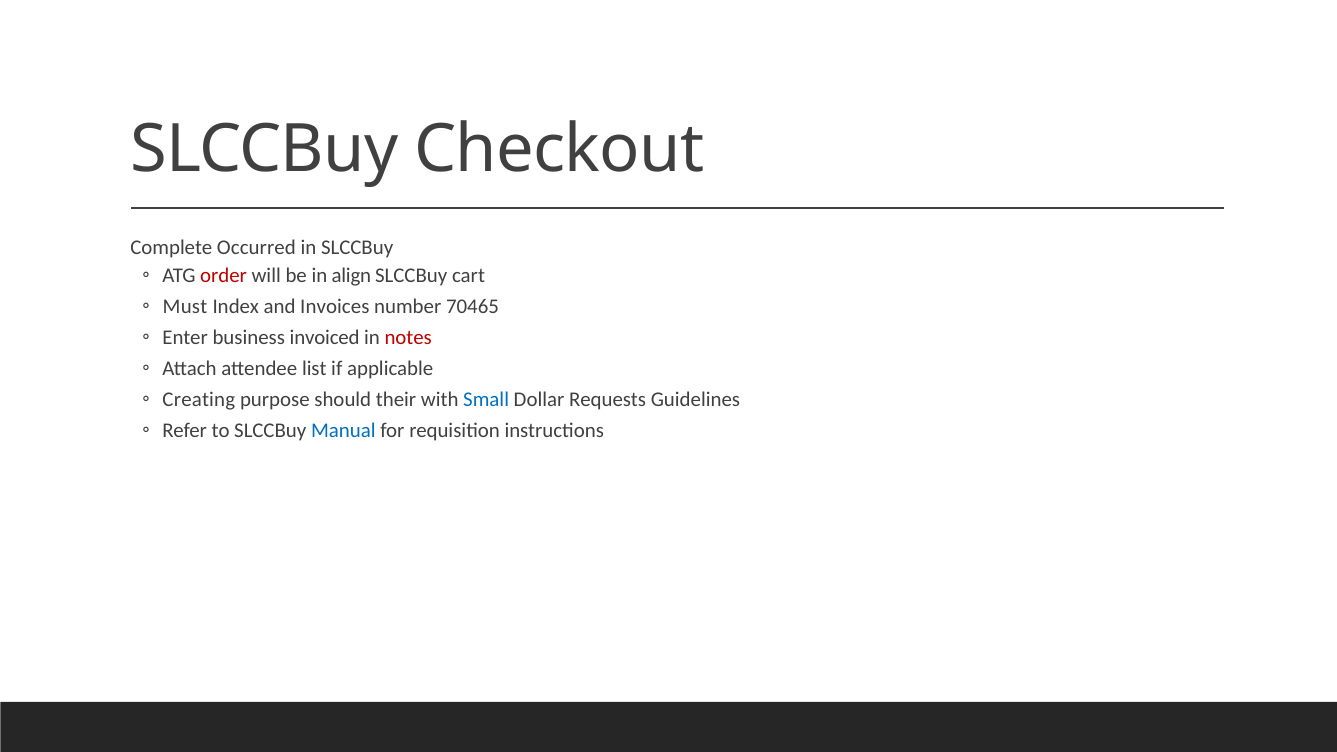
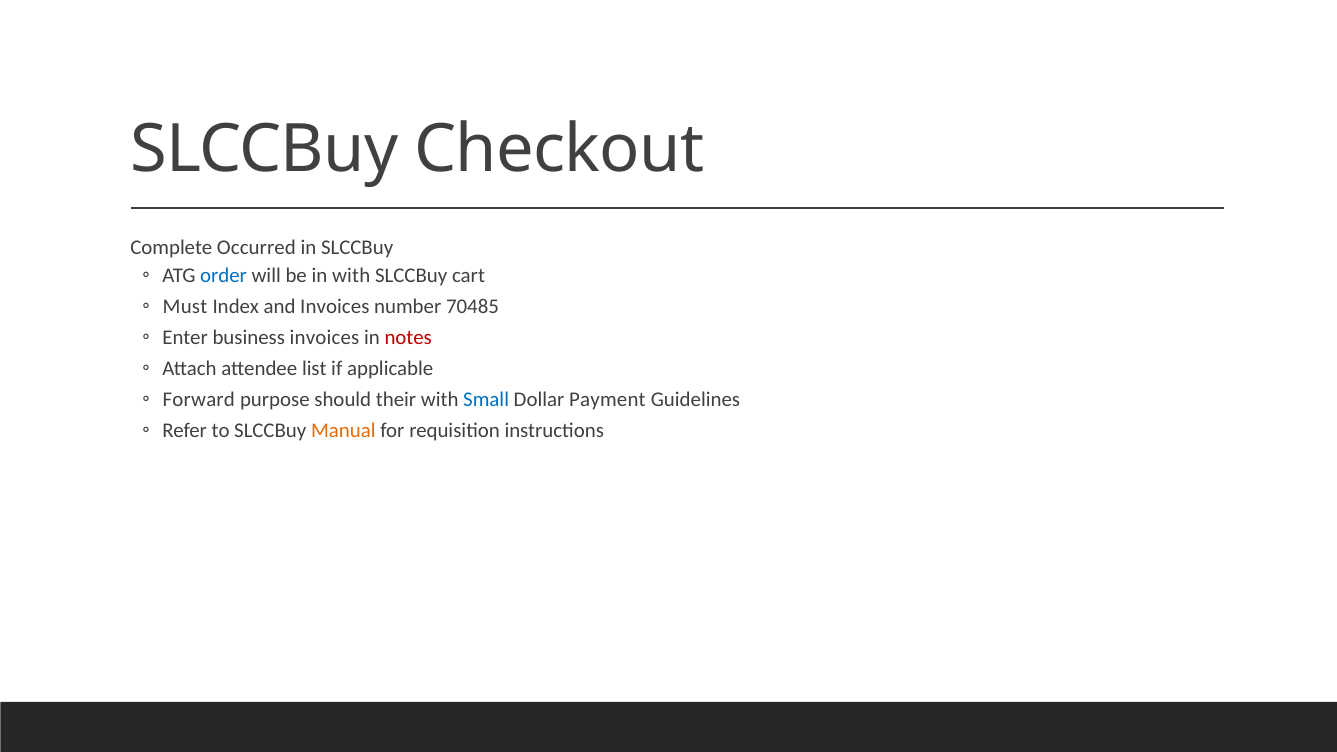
order colour: red -> blue
in align: align -> with
70465: 70465 -> 70485
business invoiced: invoiced -> invoices
Creating: Creating -> Forward
Requests: Requests -> Payment
Manual colour: blue -> orange
